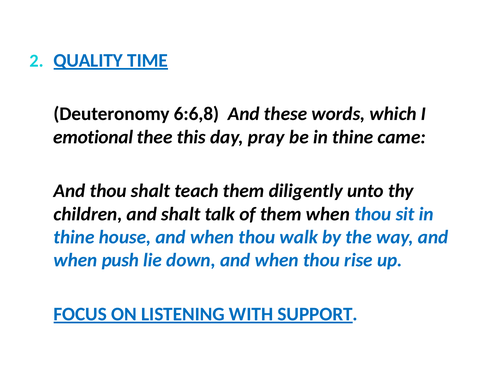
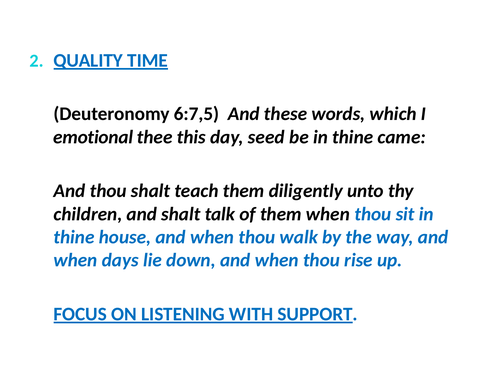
6:6,8: 6:6,8 -> 6:7,5
pray: pray -> seed
push: push -> days
